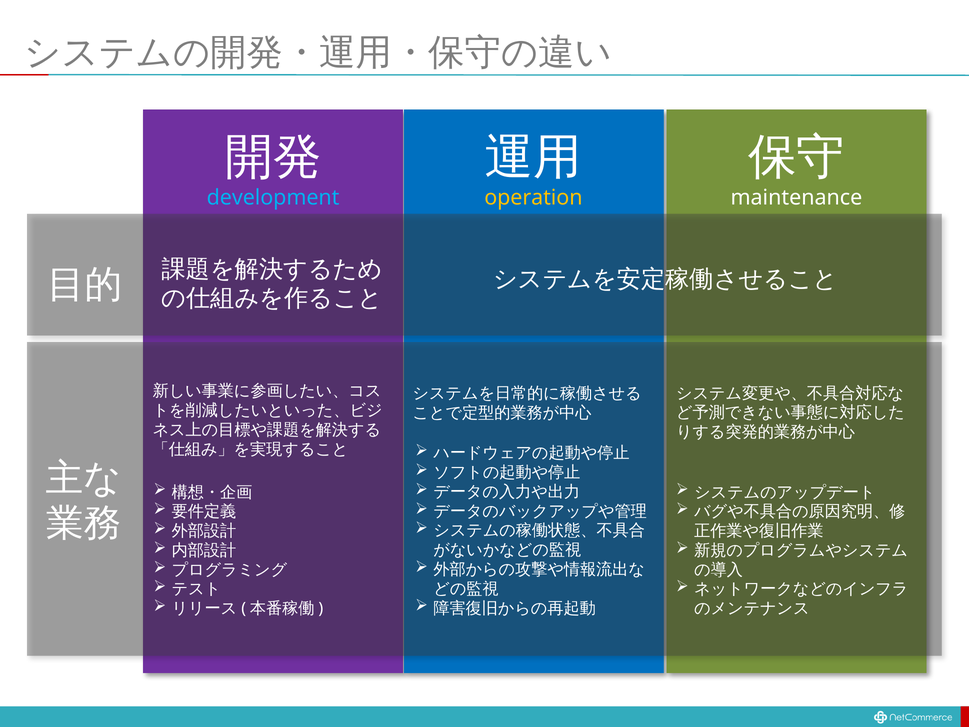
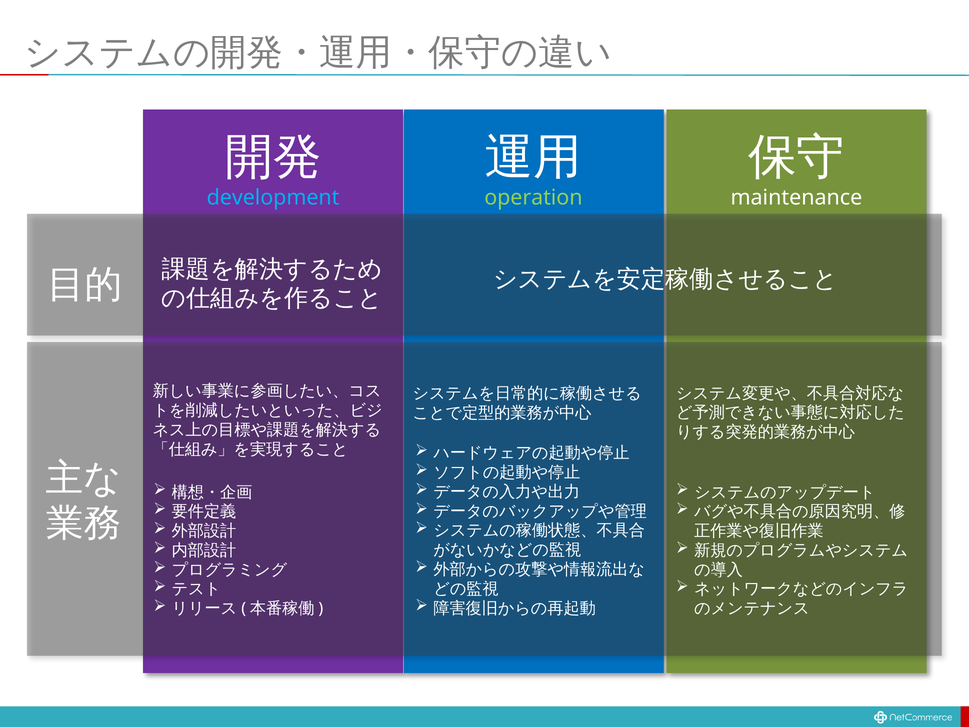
operation colour: yellow -> light green
